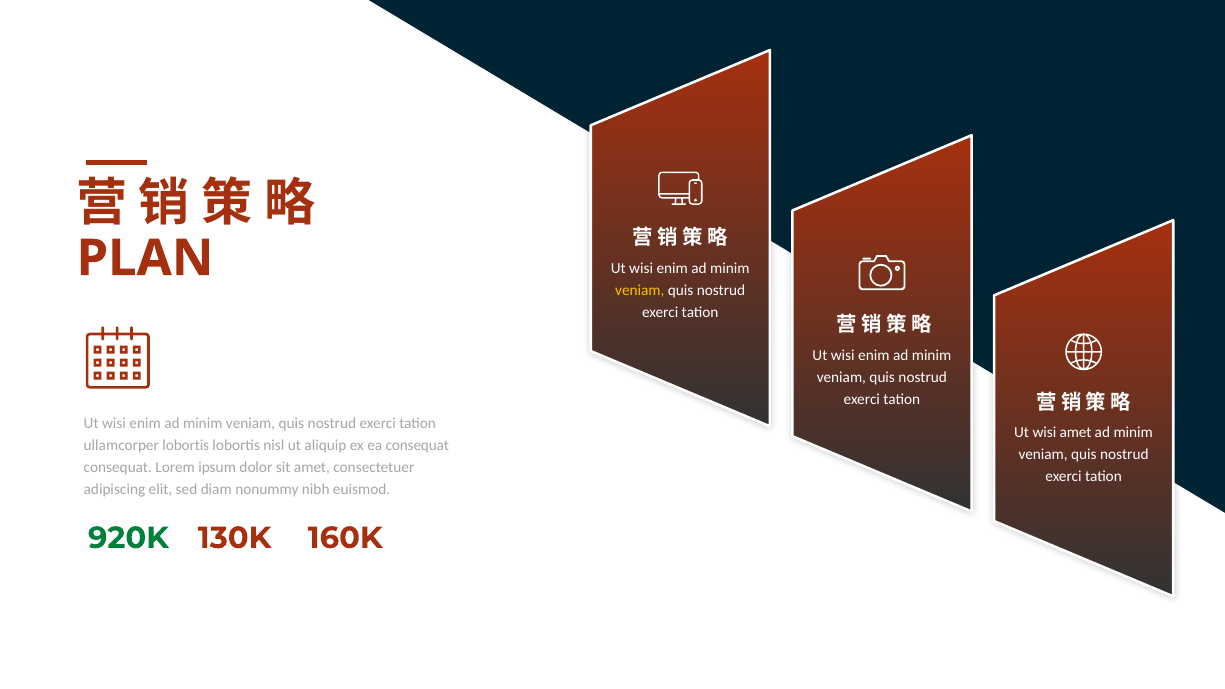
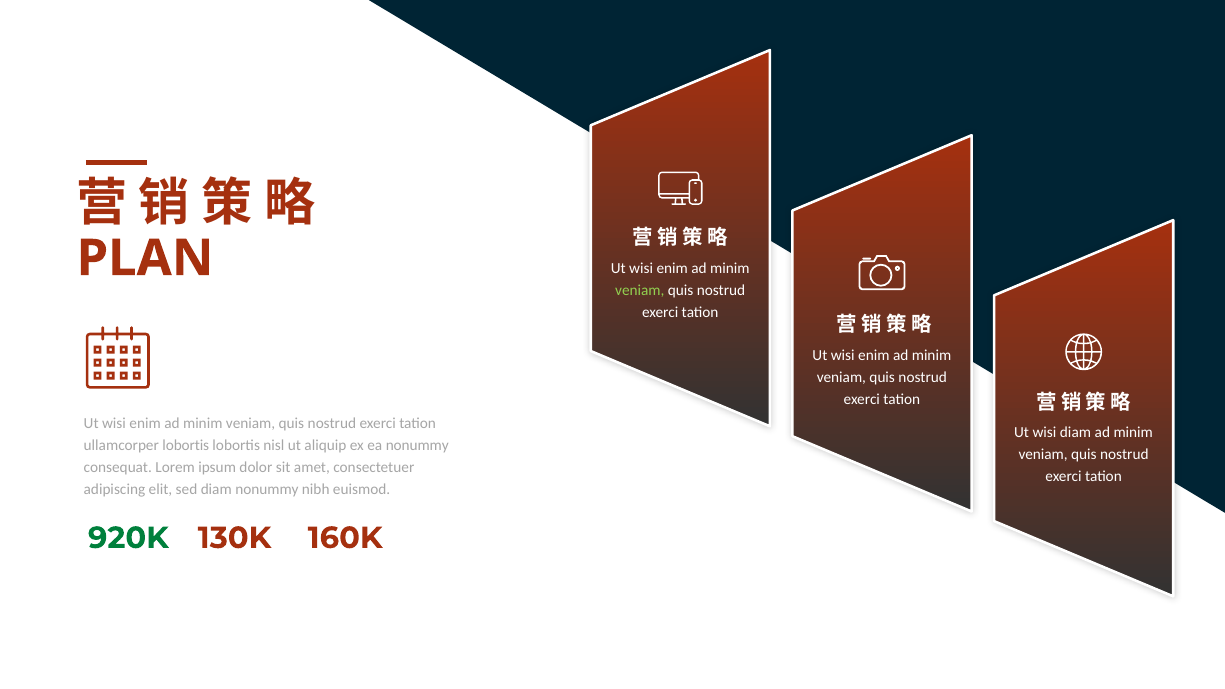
veniam at (640, 291) colour: yellow -> light green
wisi amet: amet -> diam
ea consequat: consequat -> nonummy
